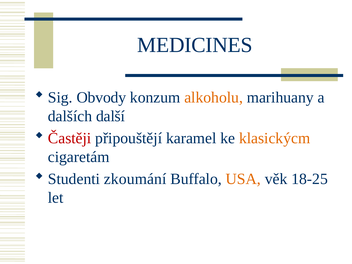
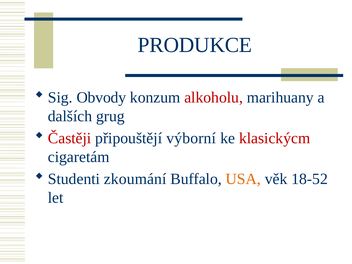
MEDICINES: MEDICINES -> PRODUKCE
alkoholu colour: orange -> red
další: další -> grug
karamel: karamel -> výborní
klasickýcm colour: orange -> red
18-25: 18-25 -> 18-52
